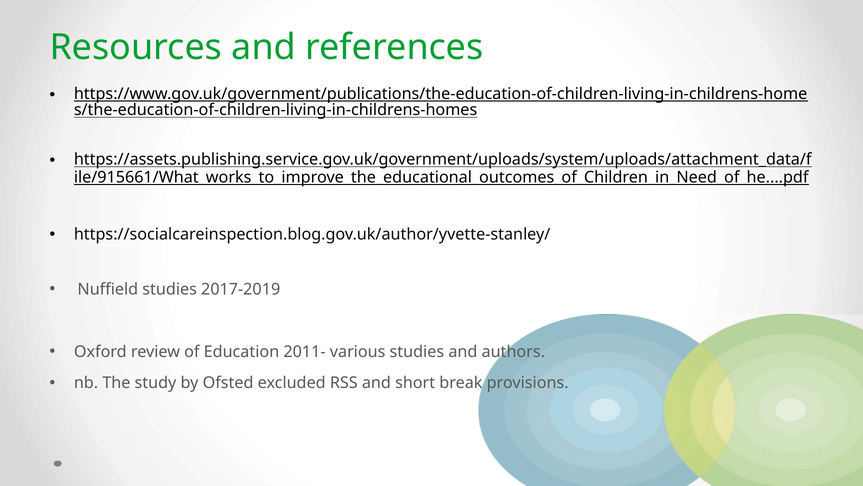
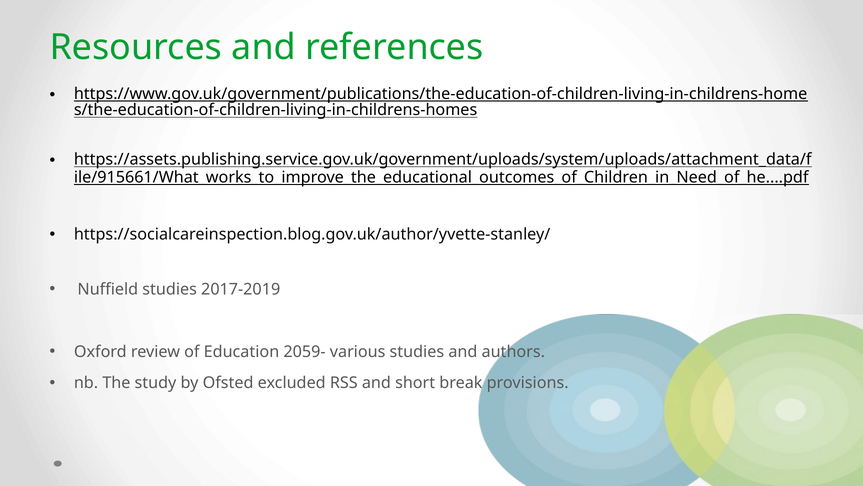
2011-: 2011- -> 2059-
